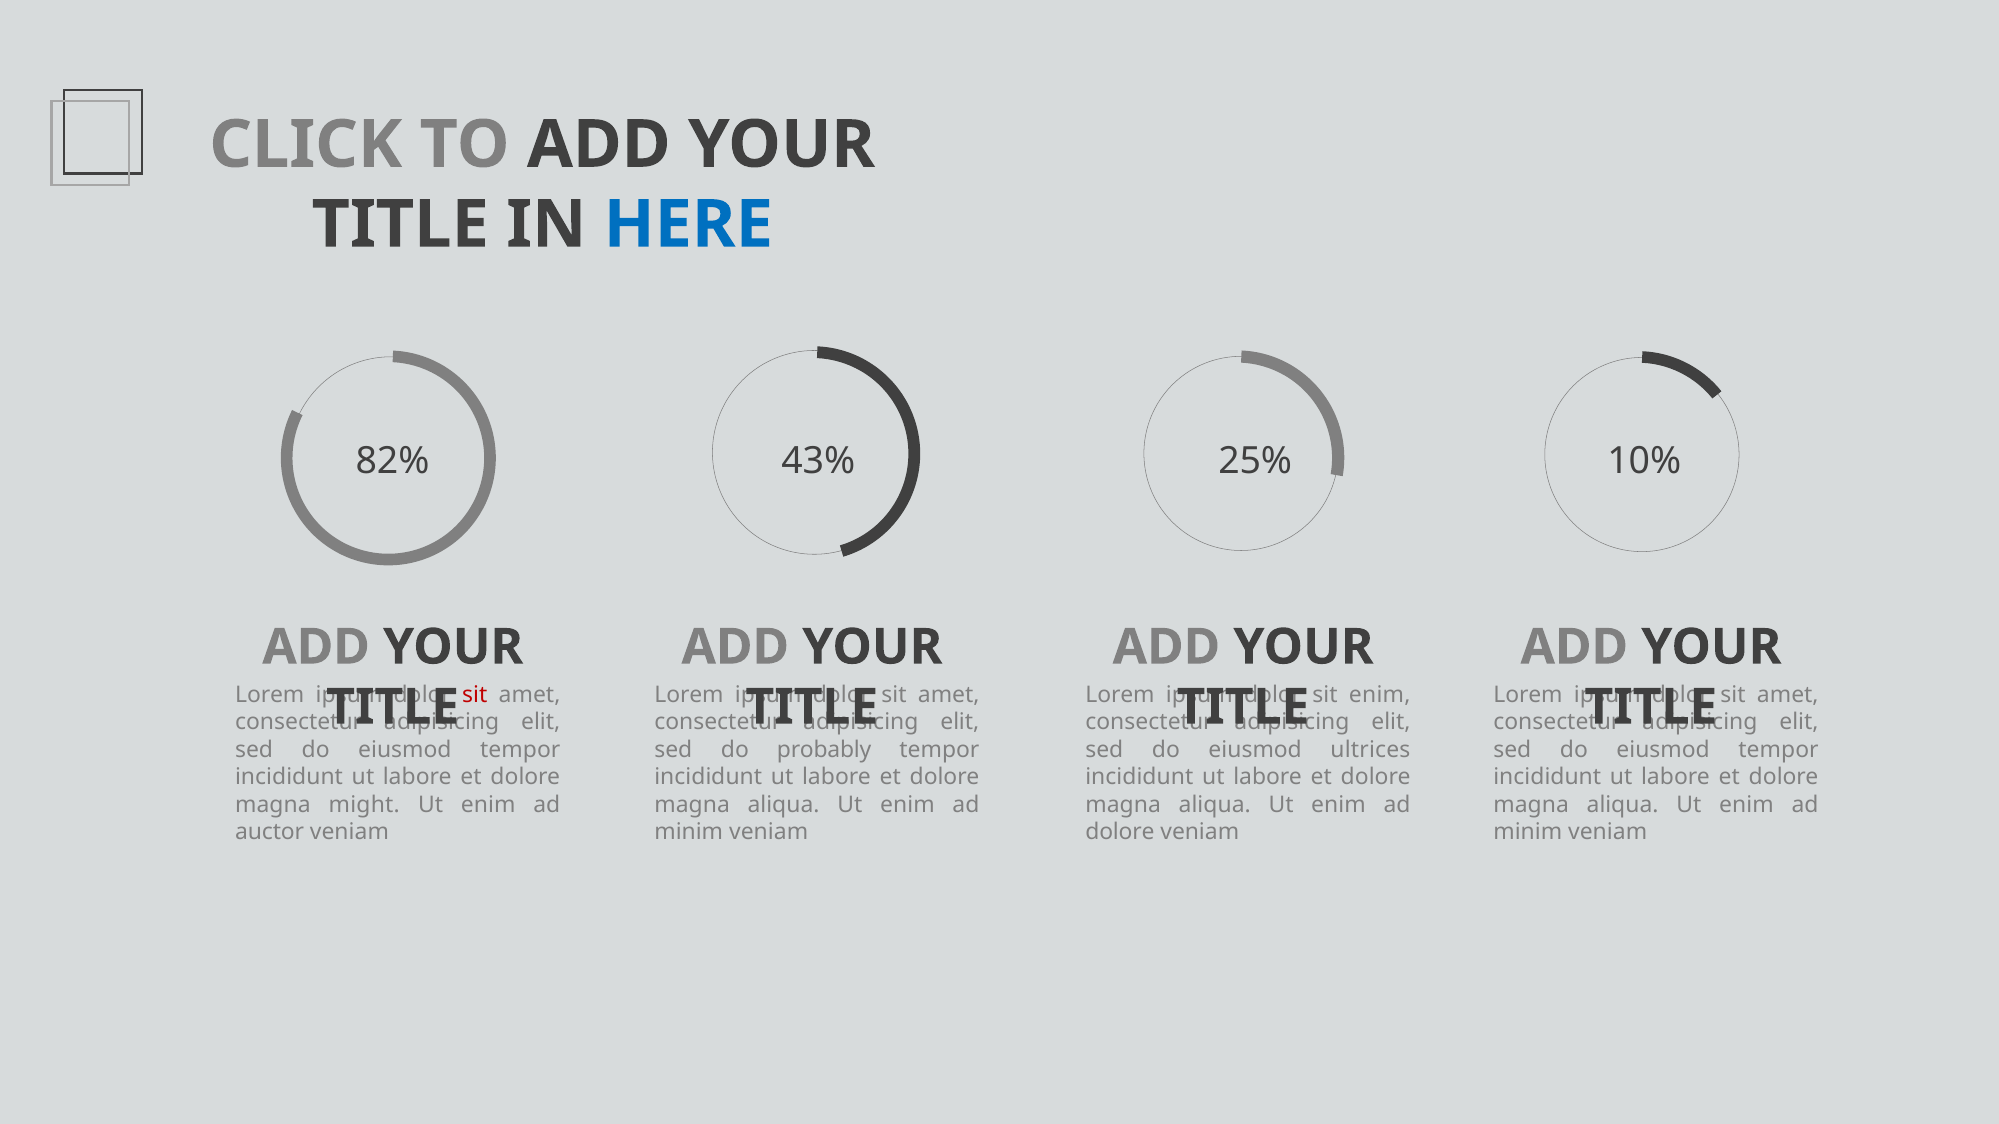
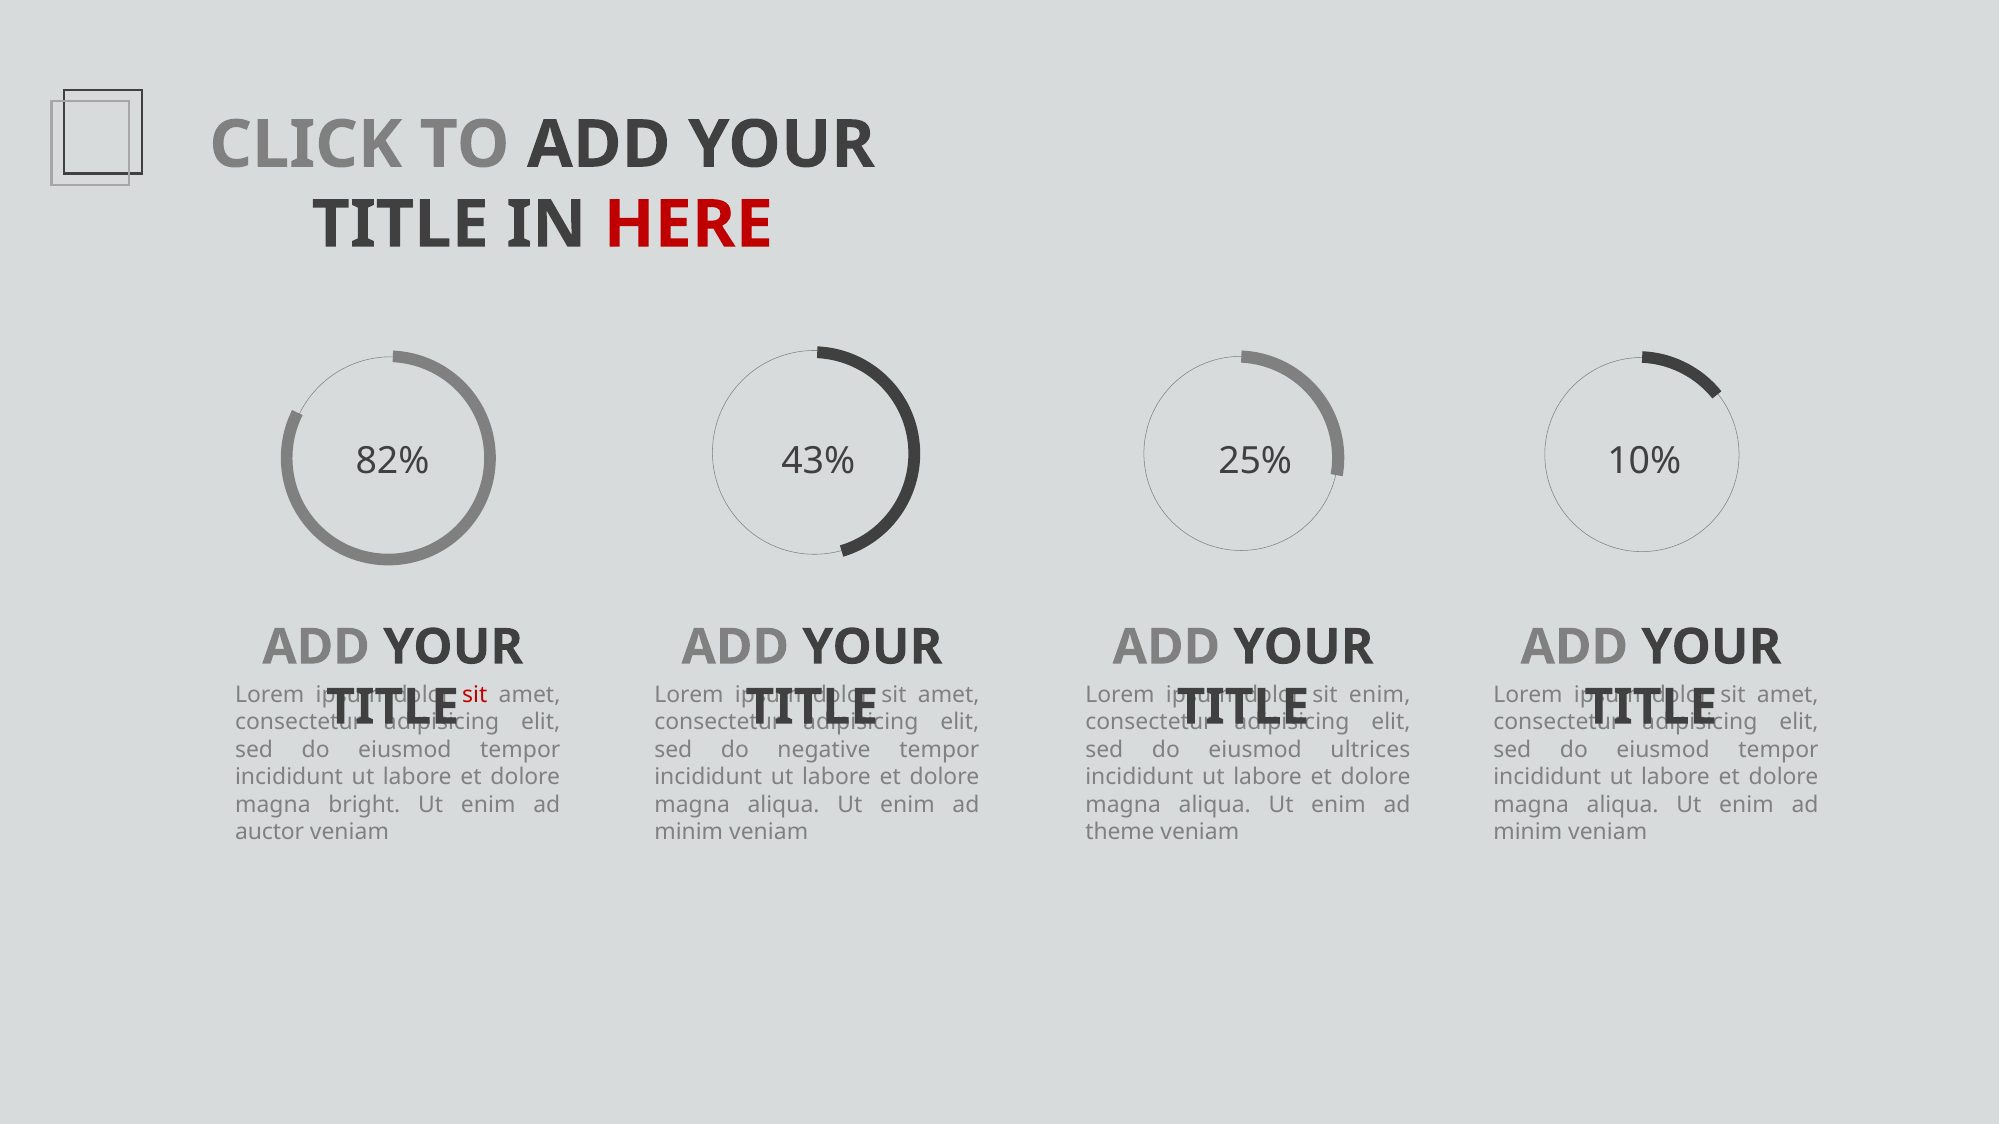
HERE colour: blue -> red
probably: probably -> negative
might: might -> bright
dolore at (1120, 832): dolore -> theme
